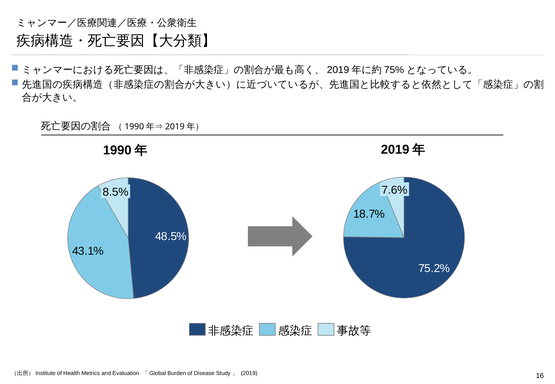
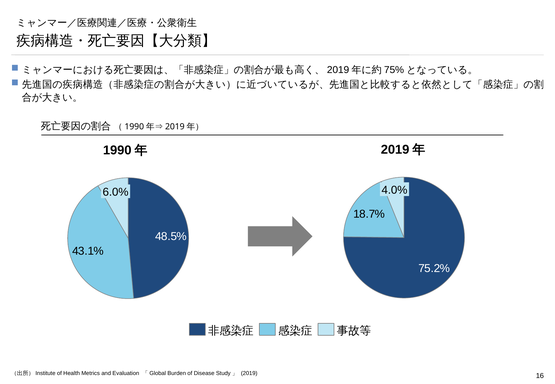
7.6%: 7.6% -> 4.0%
8.5%: 8.5% -> 6.0%
